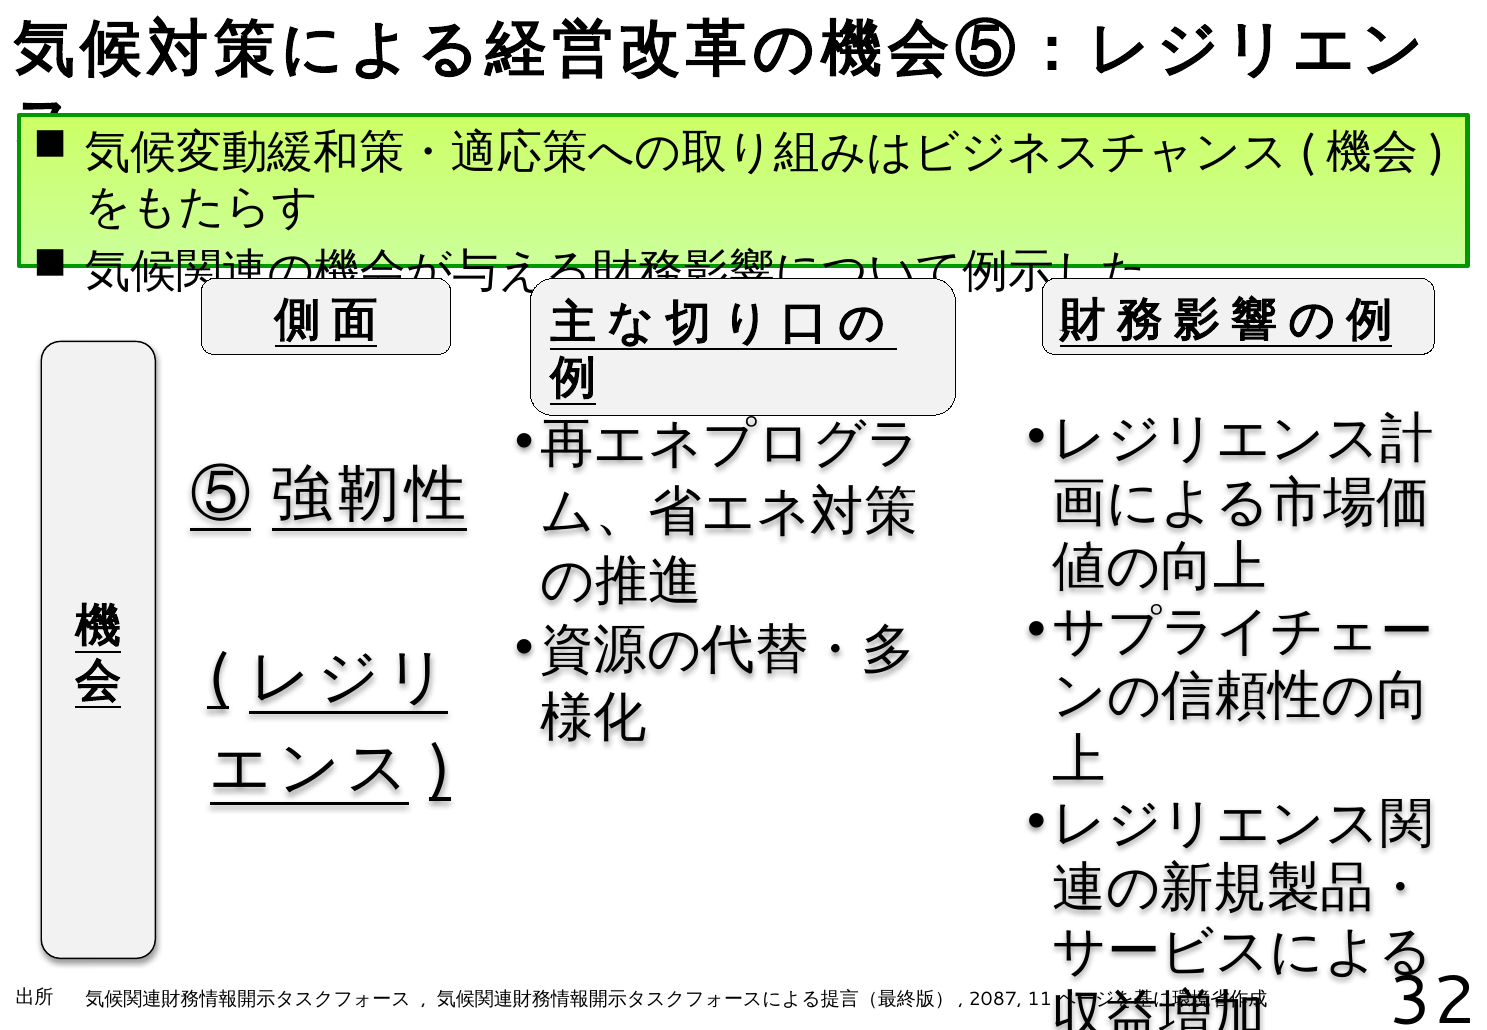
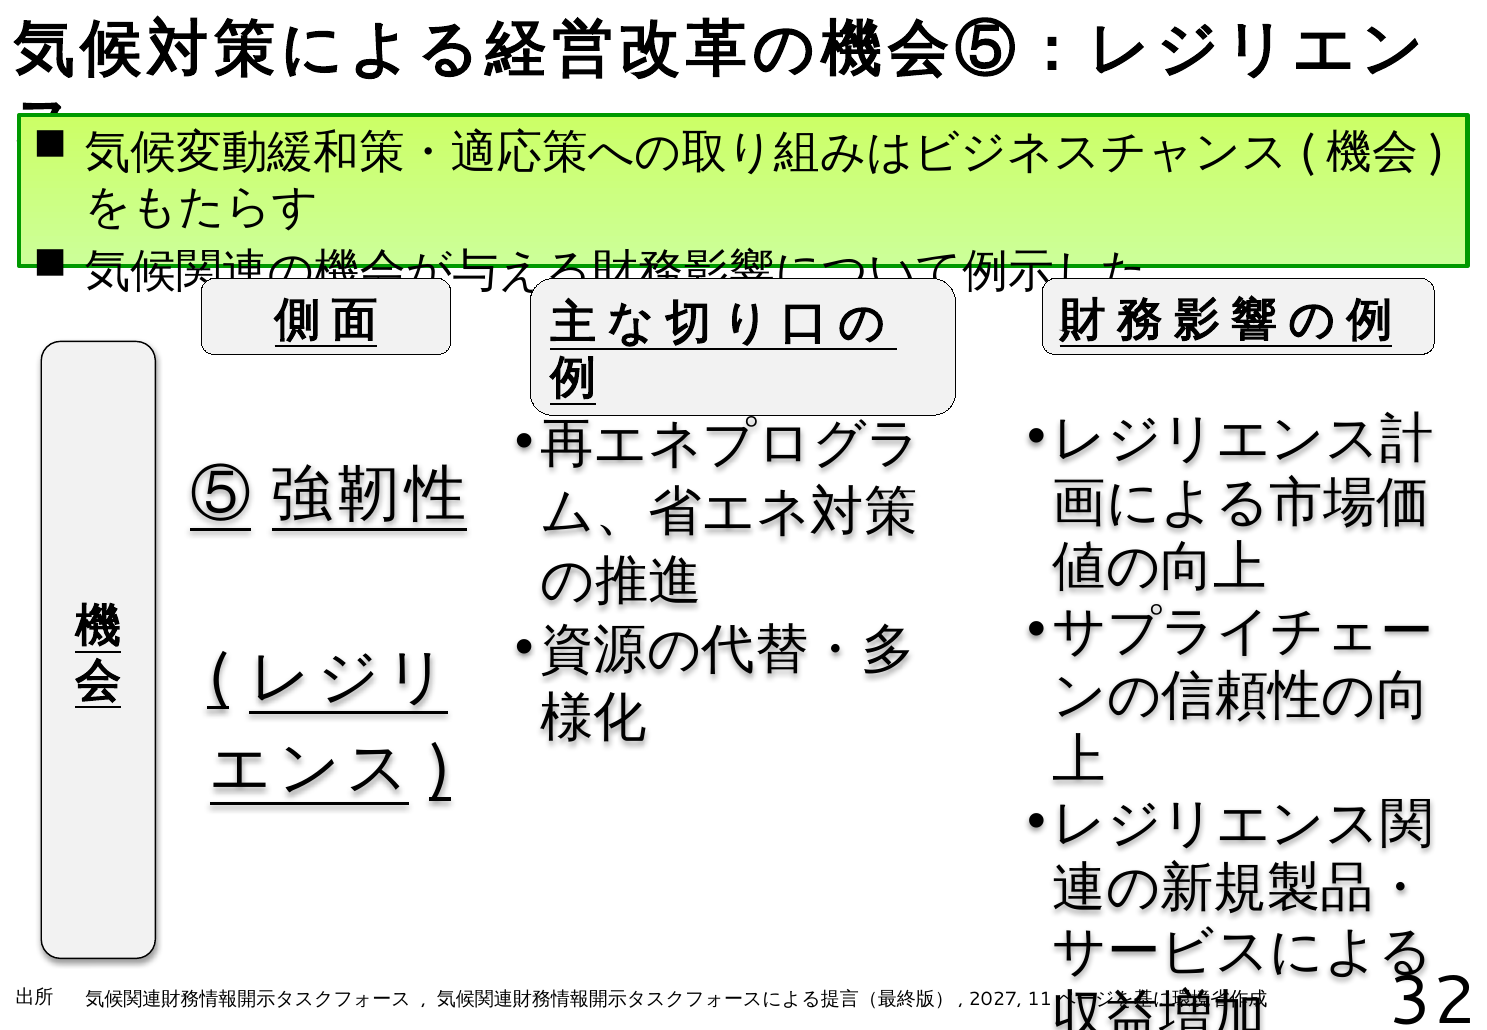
2087: 2087 -> 2027
